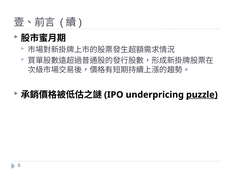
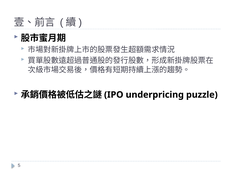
puzzle underline: present -> none
